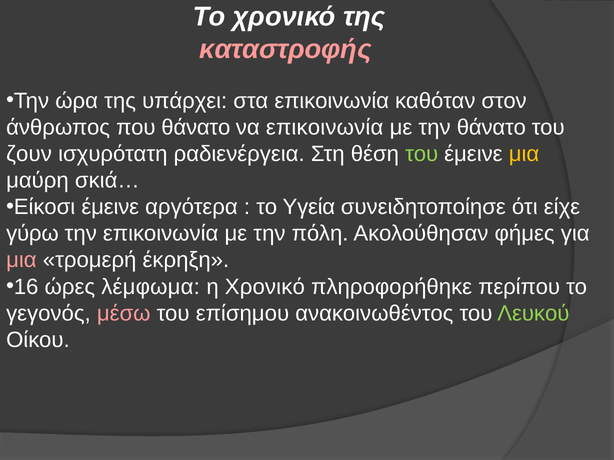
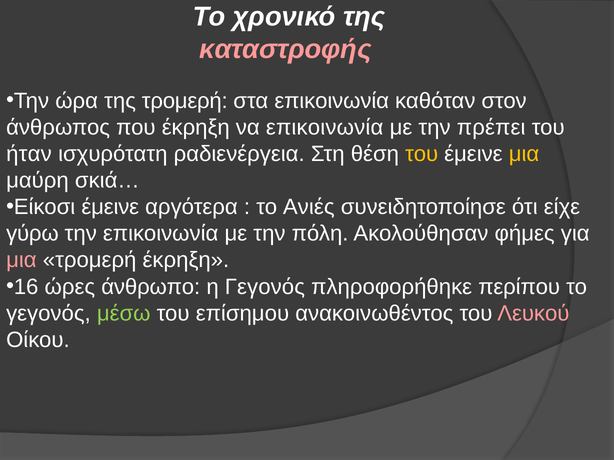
της υπάρχει: υπάρχει -> τρομερή
που θάνατο: θάνατο -> έκρηξη
την θάνατο: θάνατο -> πρέπει
ζουν: ζουν -> ήταν
του at (422, 154) colour: light green -> yellow
Υγεία: Υγεία -> Ανιές
λέμφωμα: λέμφωμα -> άνθρωπο
η Χρονικό: Χρονικό -> Γεγονός
μέσω colour: pink -> light green
Λευκού colour: light green -> pink
